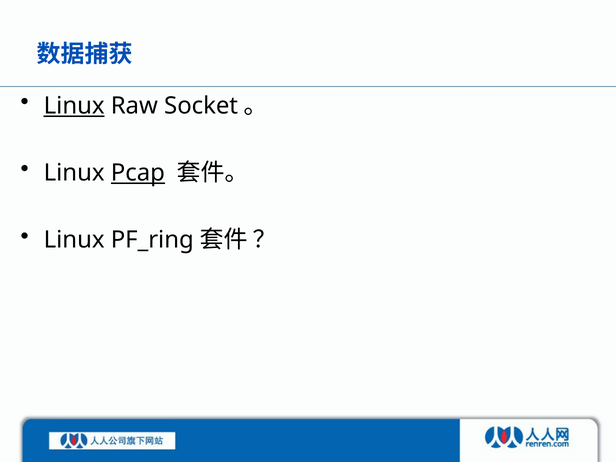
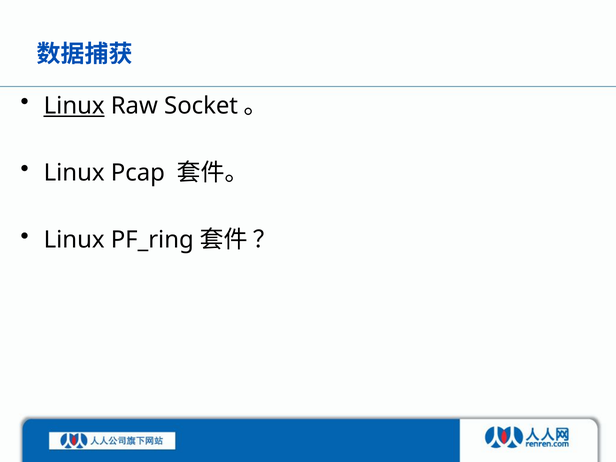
Pcap underline: present -> none
